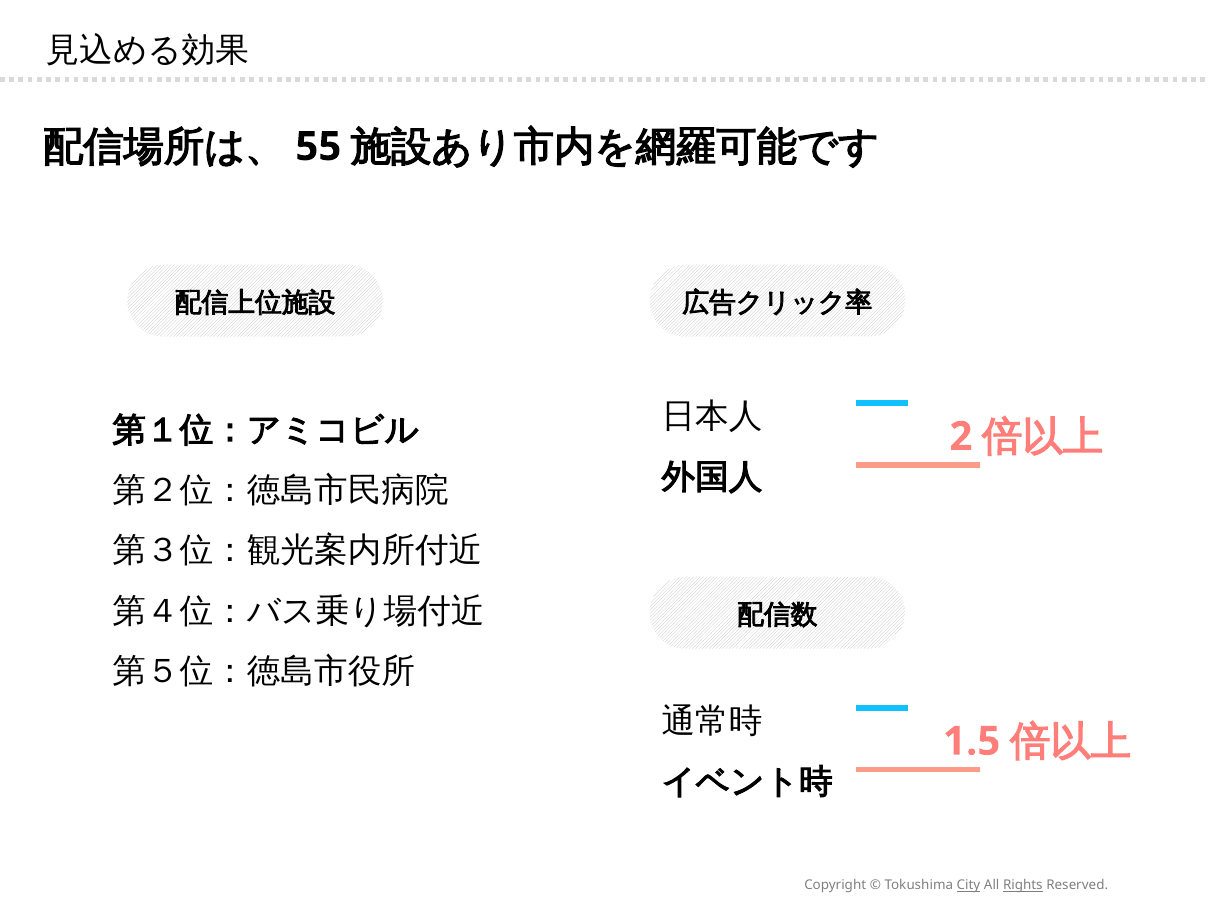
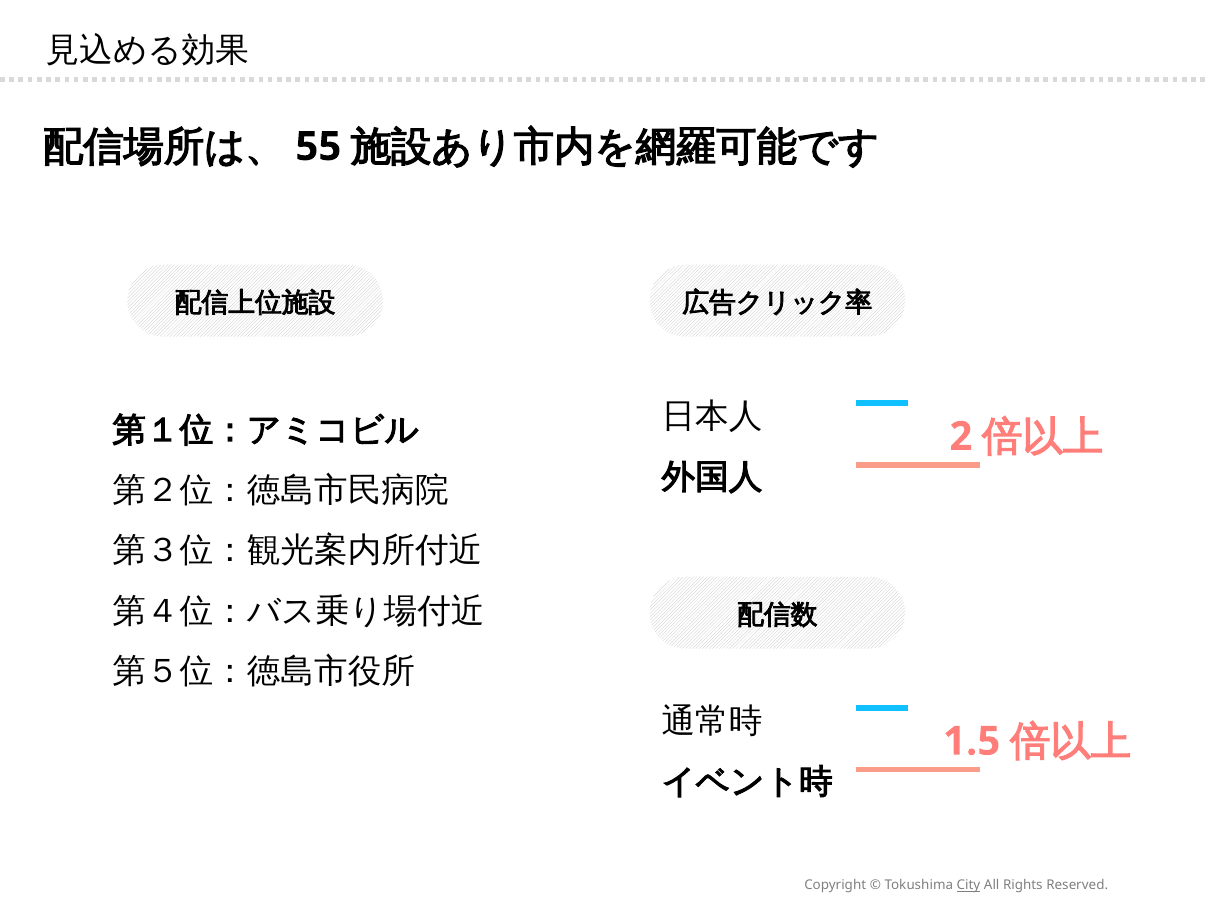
Rights underline: present -> none
